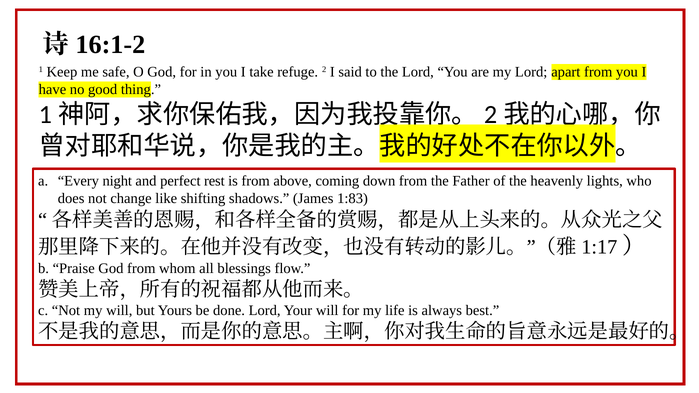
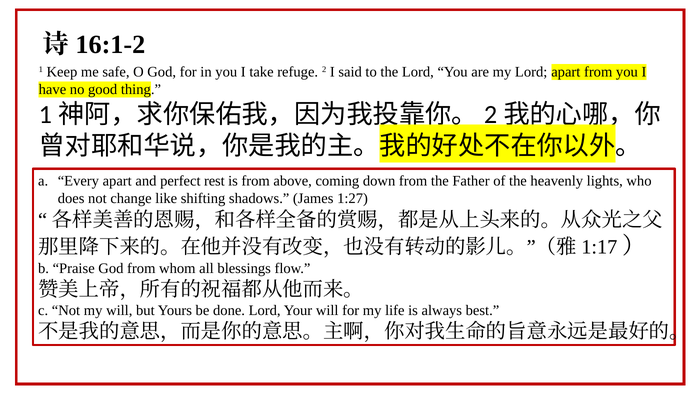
Every night: night -> apart
1:83: 1:83 -> 1:27
